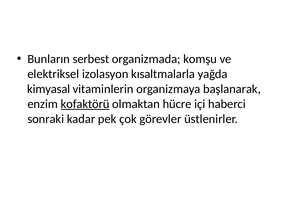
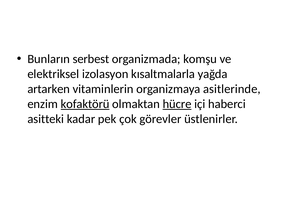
kimyasal: kimyasal -> artarken
başlanarak: başlanarak -> asitlerinde
hücre underline: none -> present
sonraki: sonraki -> asitteki
